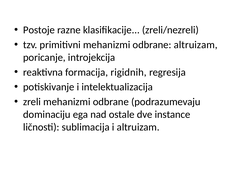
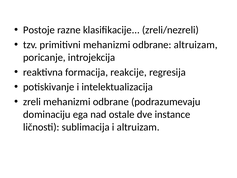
rigidnih: rigidnih -> reakcije
